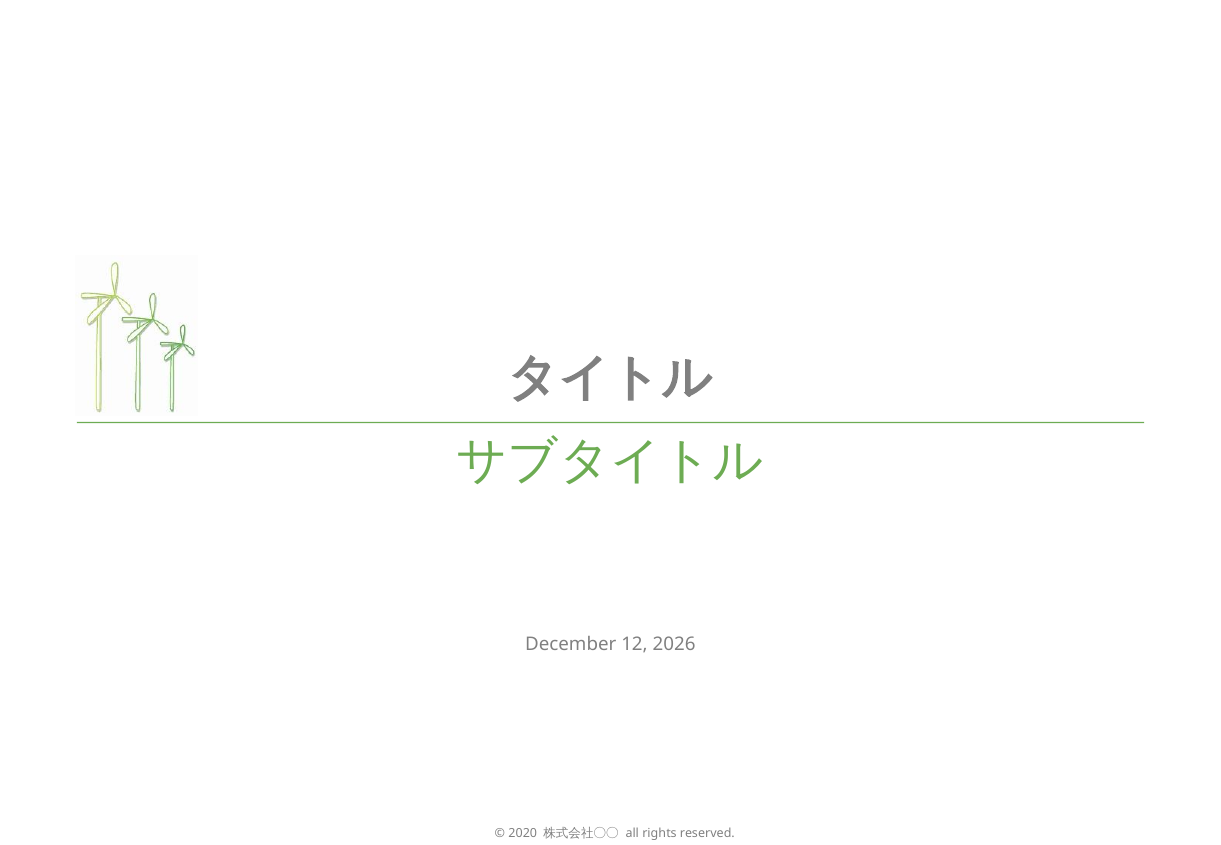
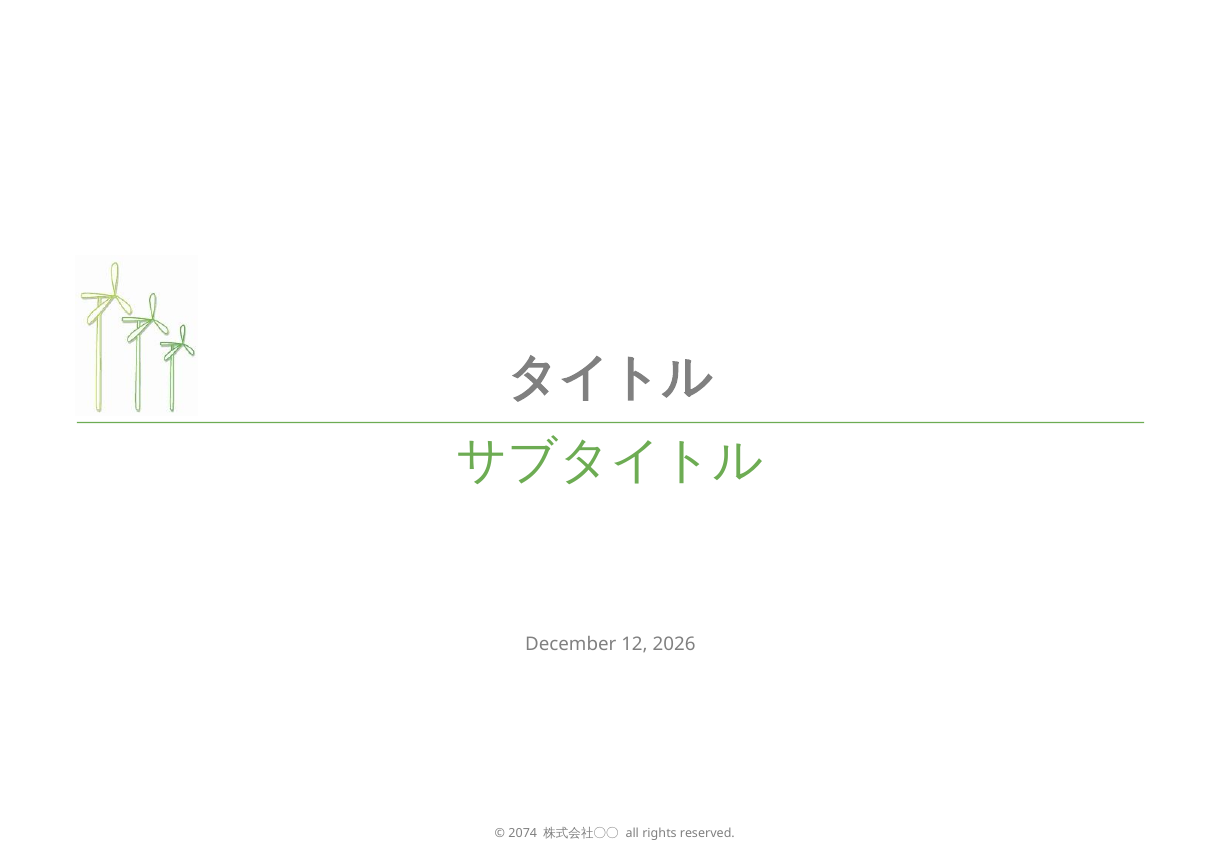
2020: 2020 -> 2074
